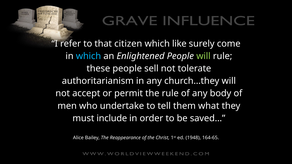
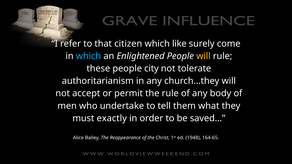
will at (203, 56) colour: light green -> yellow
sell: sell -> city
include: include -> exactly
